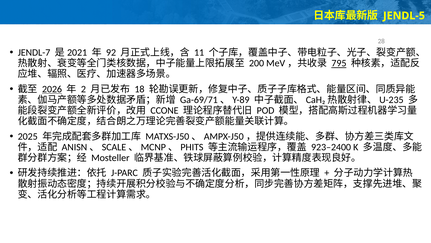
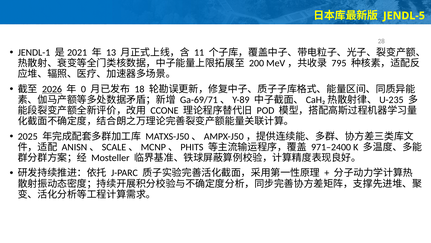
JENDL-7: JENDL-7 -> JENDL-1
92: 92 -> 13
795 underline: present -> none
2: 2 -> 0
923–2400: 923–2400 -> 971–2400
